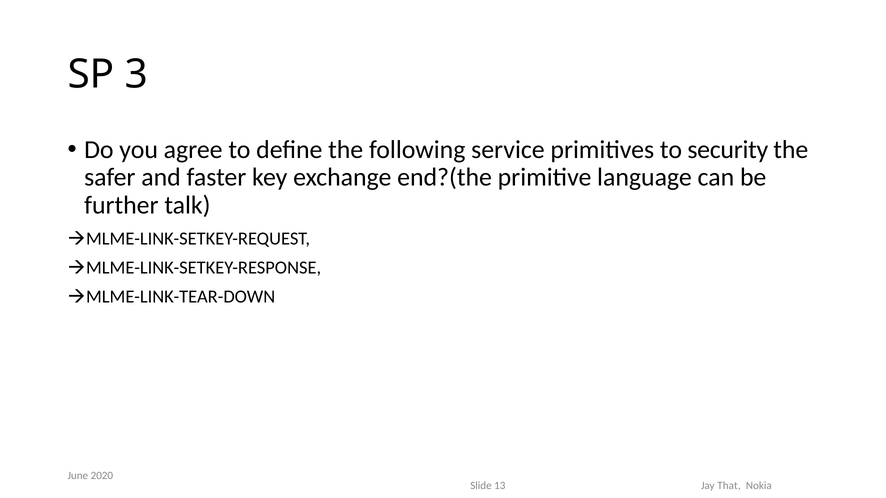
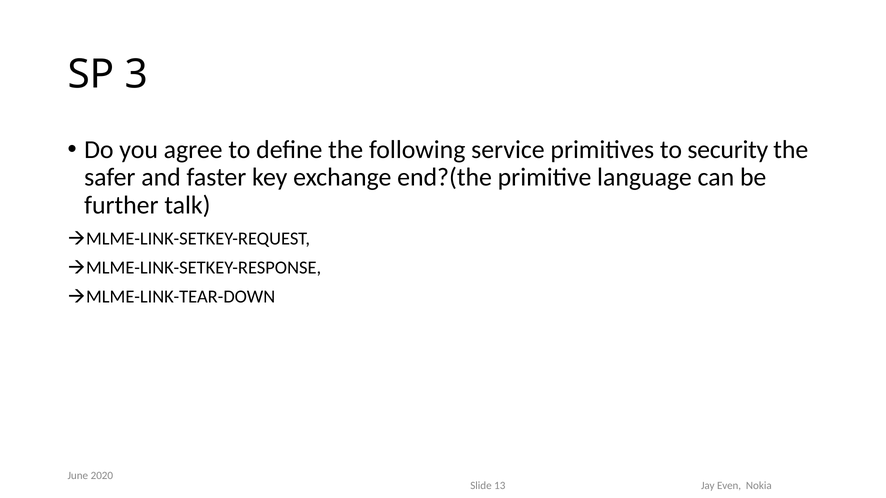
That: That -> Even
